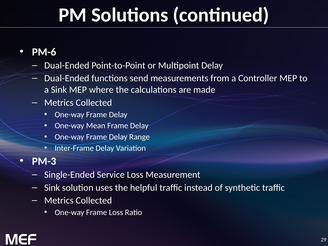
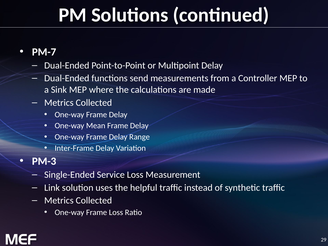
PM-6: PM-6 -> PM-7
Sink at (52, 188): Sink -> Link
